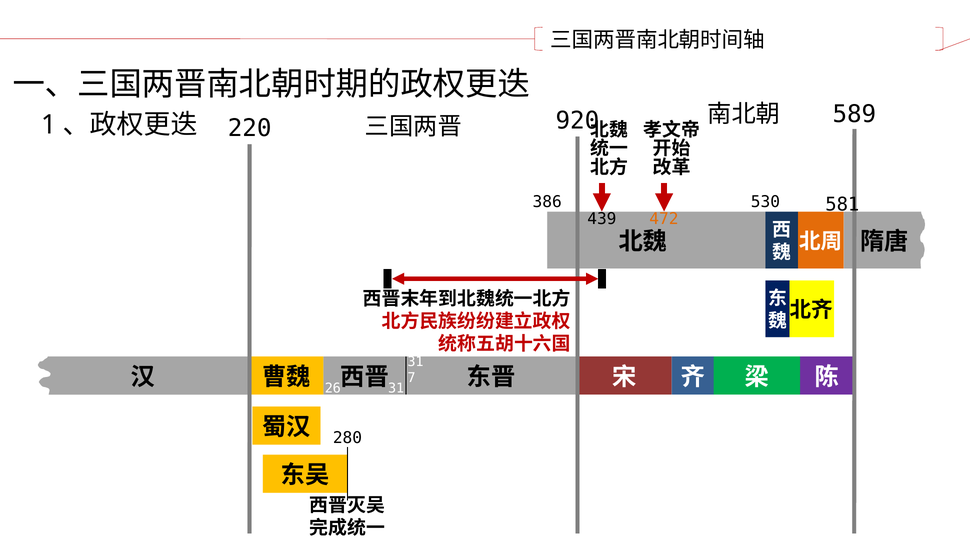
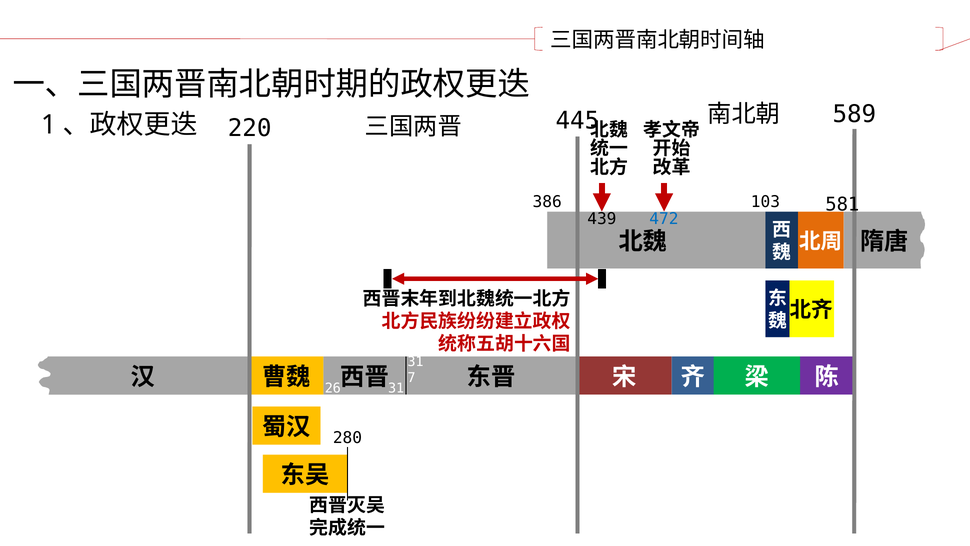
920: 920 -> 445
530: 530 -> 103
472 colour: orange -> blue
